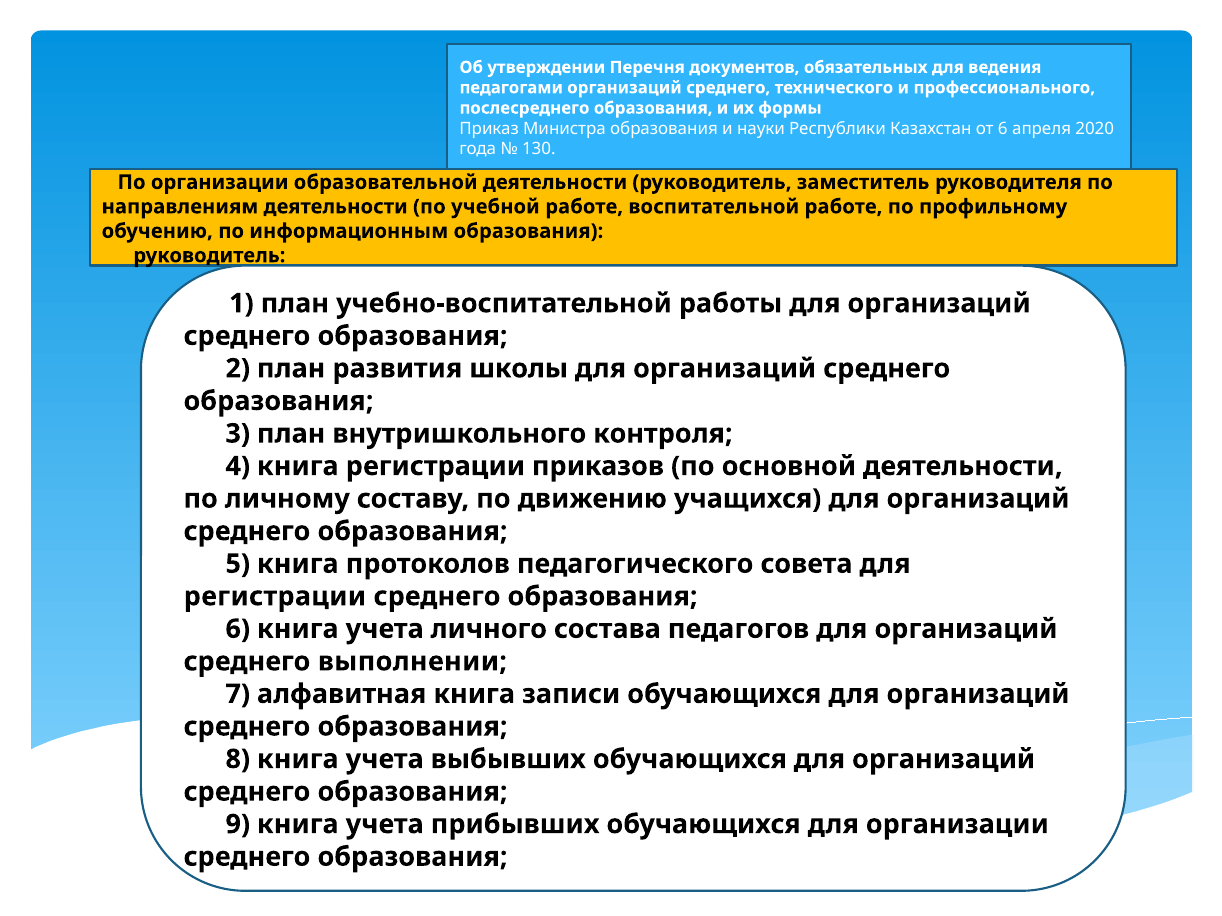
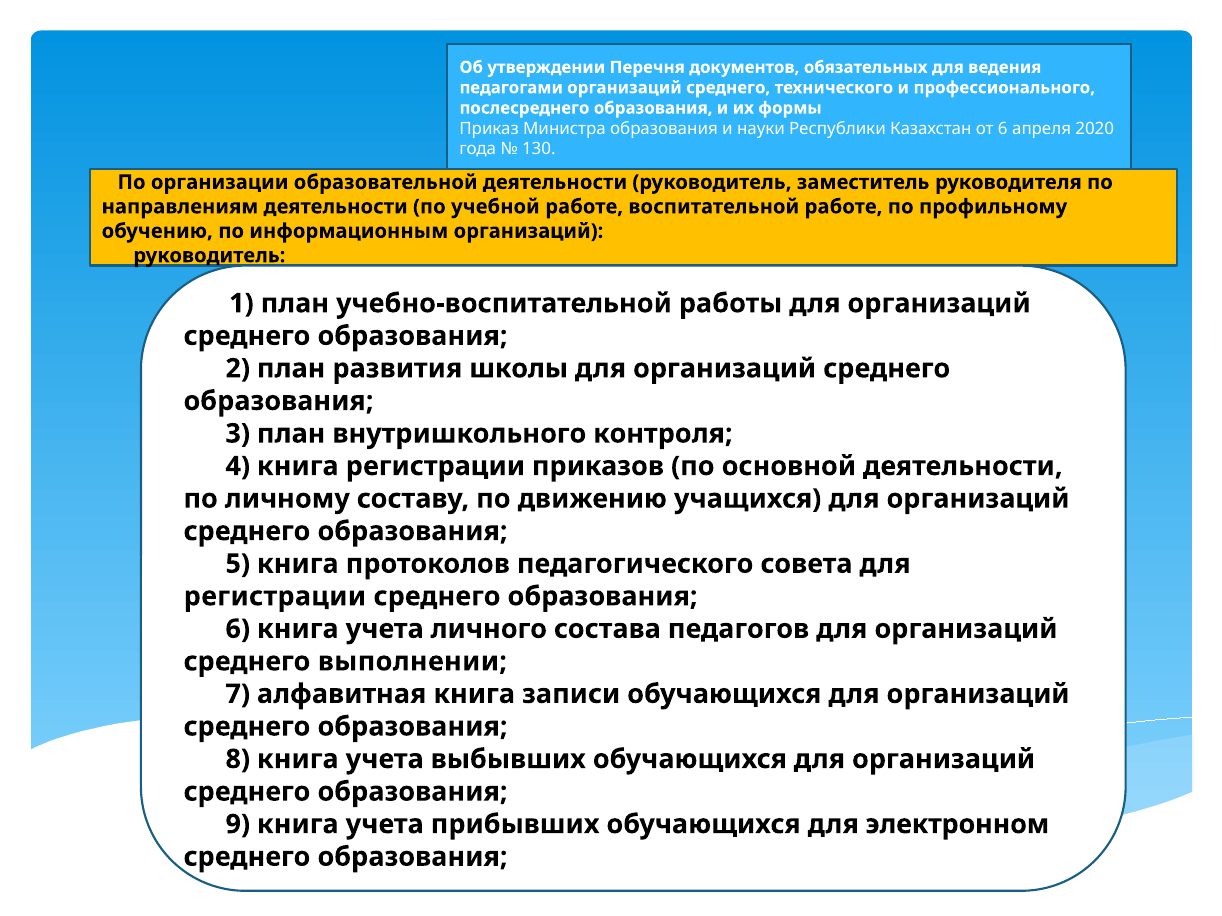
информационным образования: образования -> организаций
для организации: организации -> электронном
